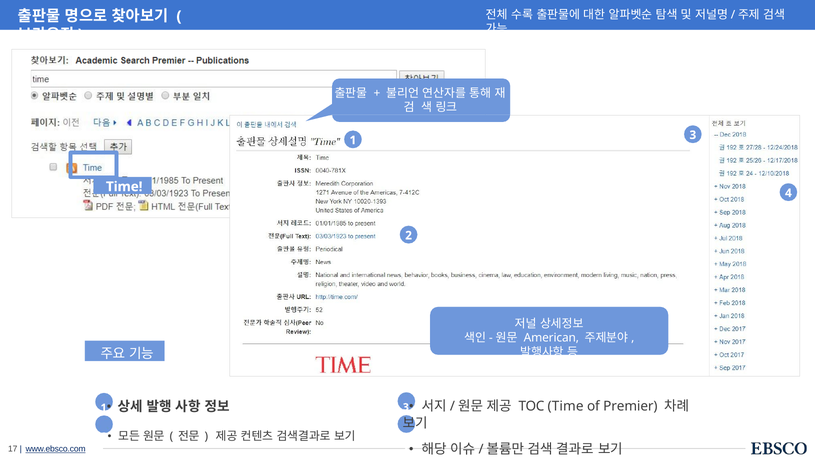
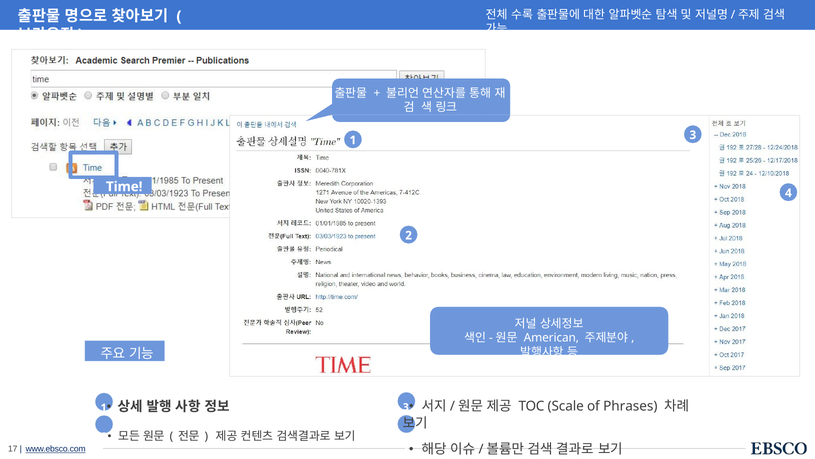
TOC Time: Time -> Scale
Premier: Premier -> Phrases
